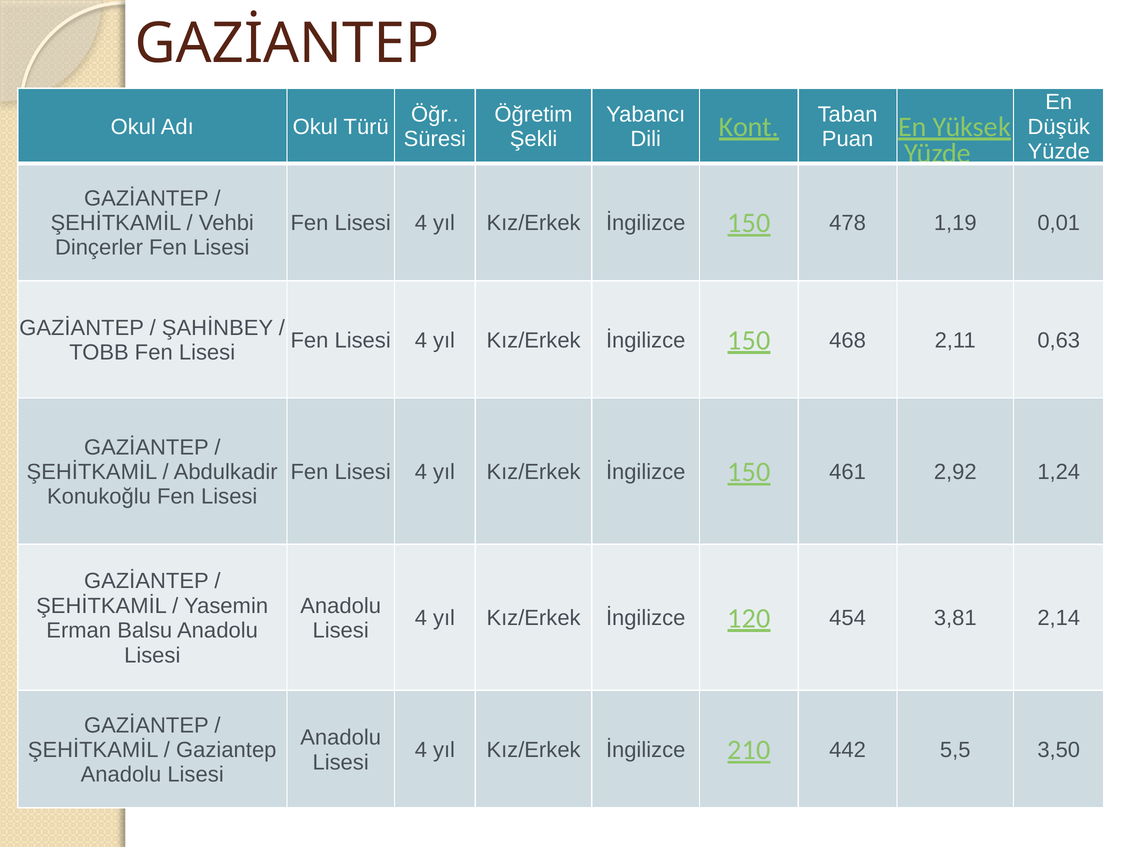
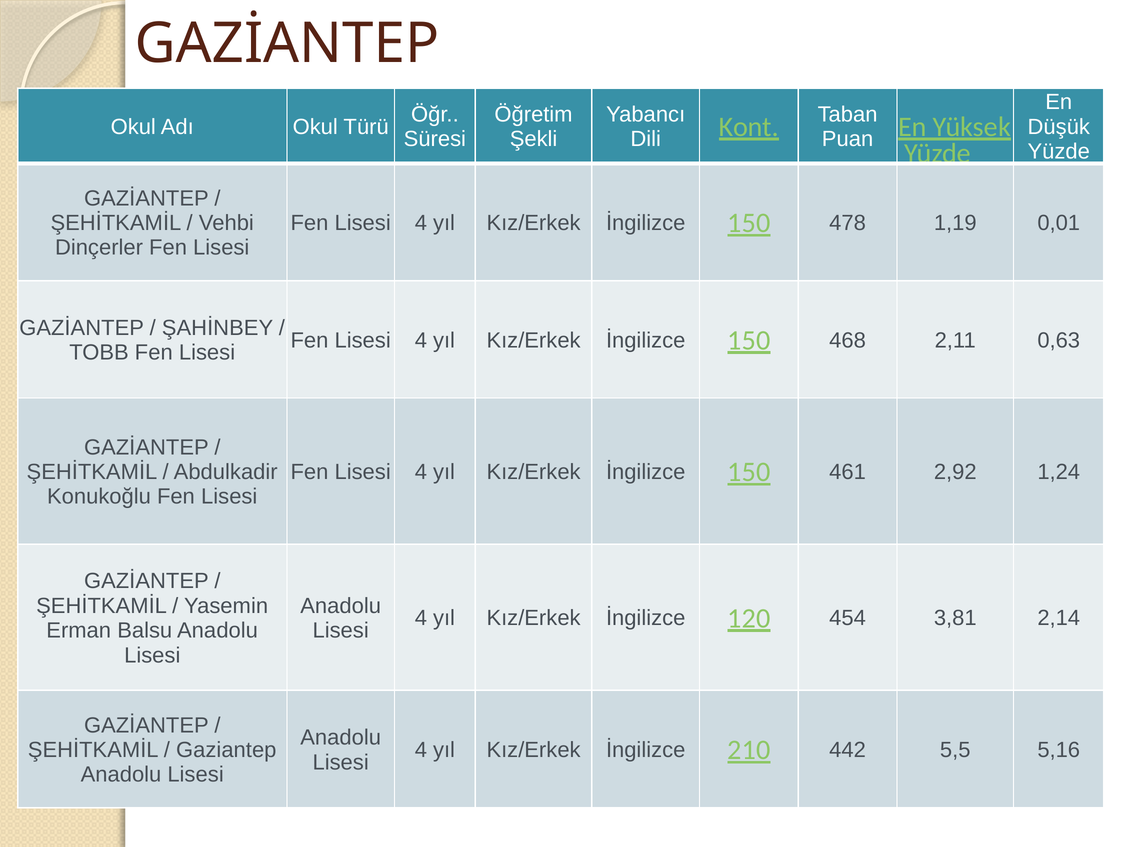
3,50: 3,50 -> 5,16
